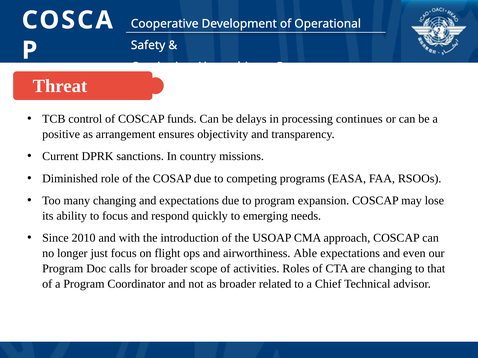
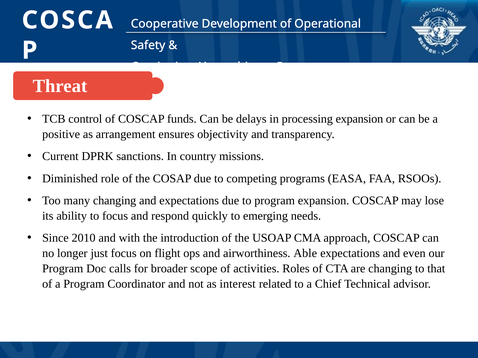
processing continues: continues -> expansion
as broader: broader -> interest
